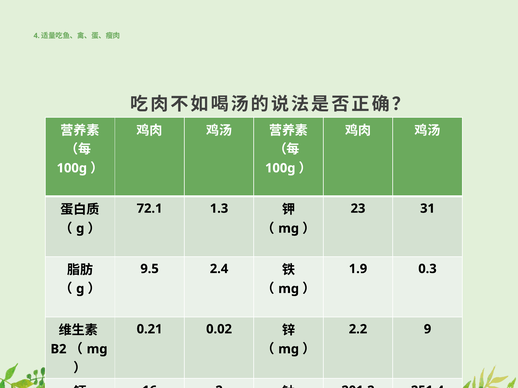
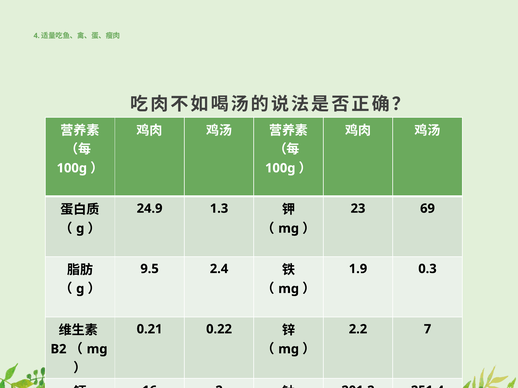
72.1: 72.1 -> 24.9
31: 31 -> 69
0.02: 0.02 -> 0.22
9: 9 -> 7
